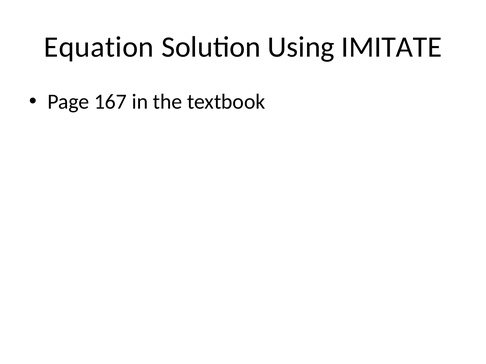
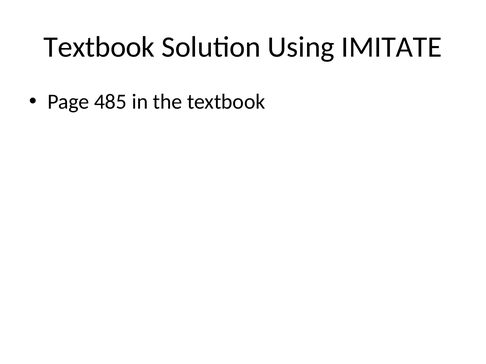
Equation at (99, 47): Equation -> Textbook
167: 167 -> 485
